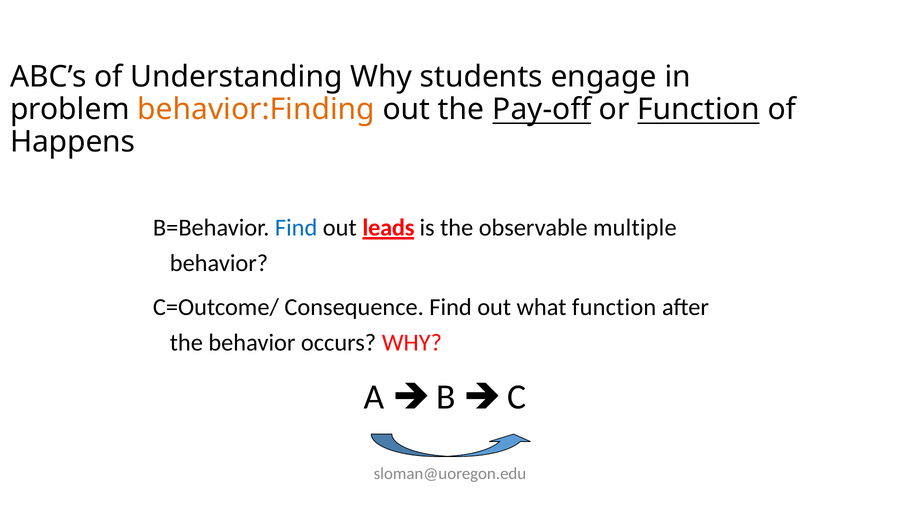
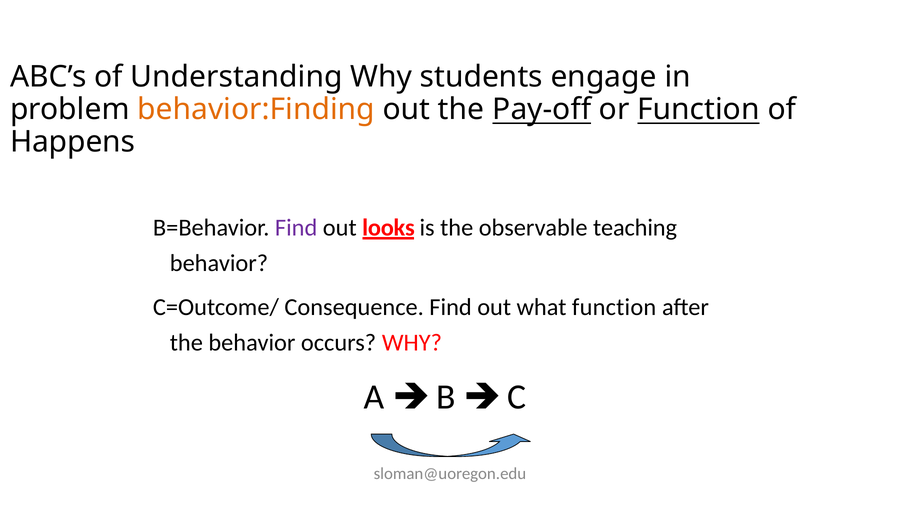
Find at (296, 228) colour: blue -> purple
leads: leads -> looks
multiple: multiple -> teaching
